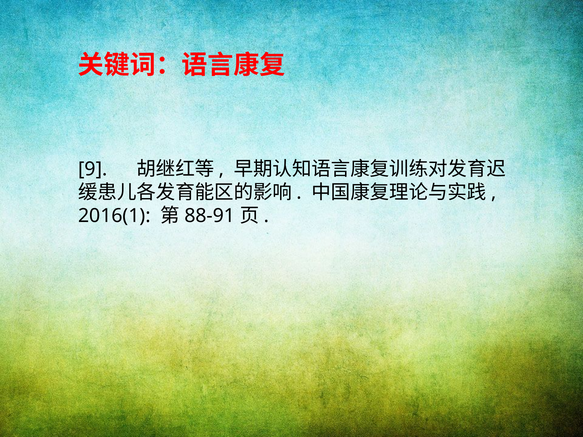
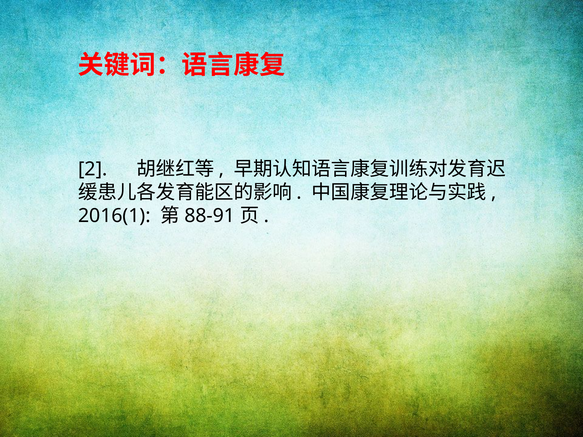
9: 9 -> 2
